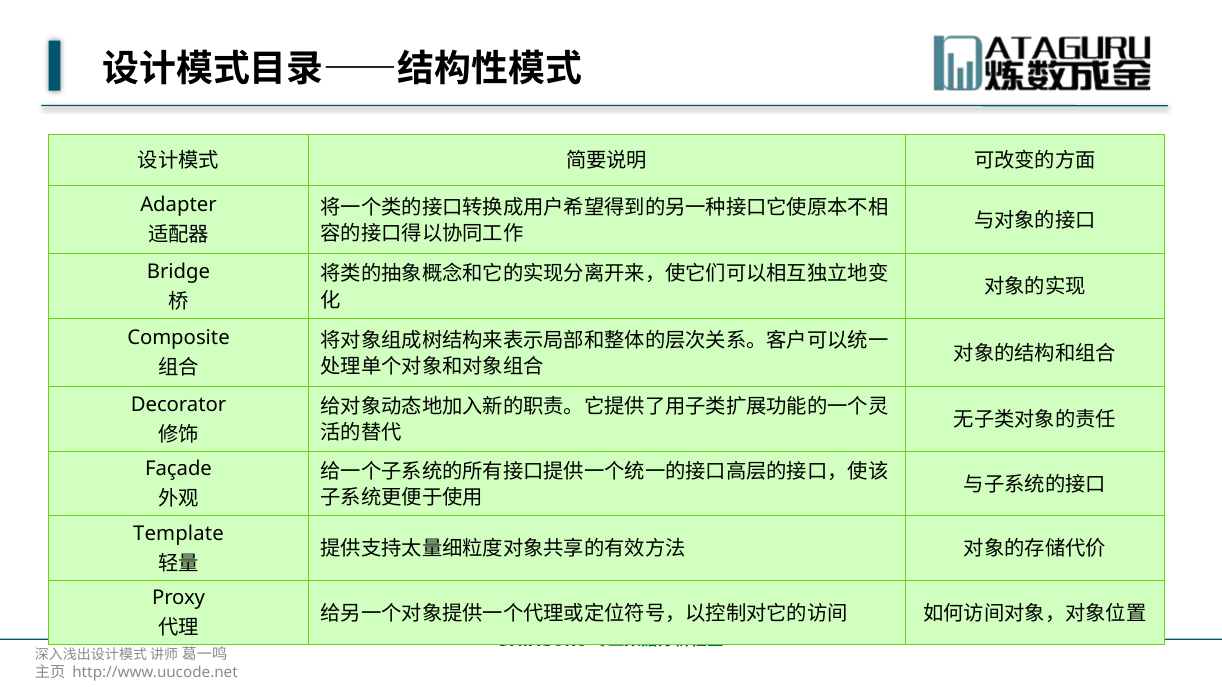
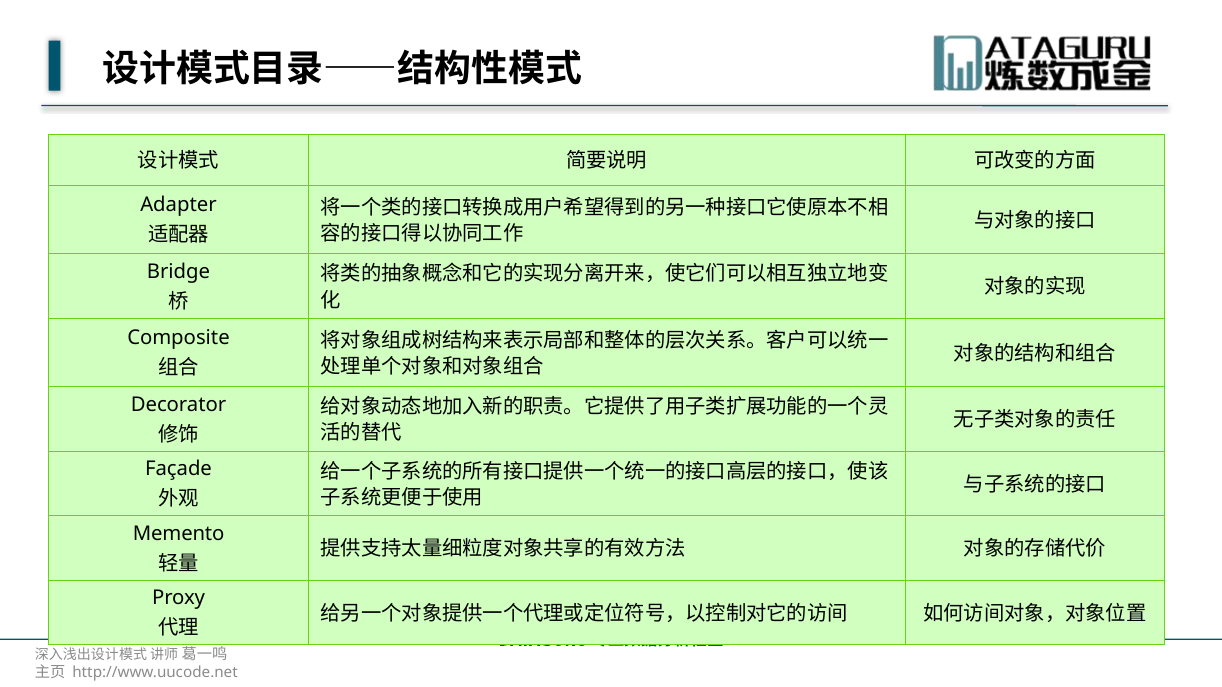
Template: Template -> Memento
